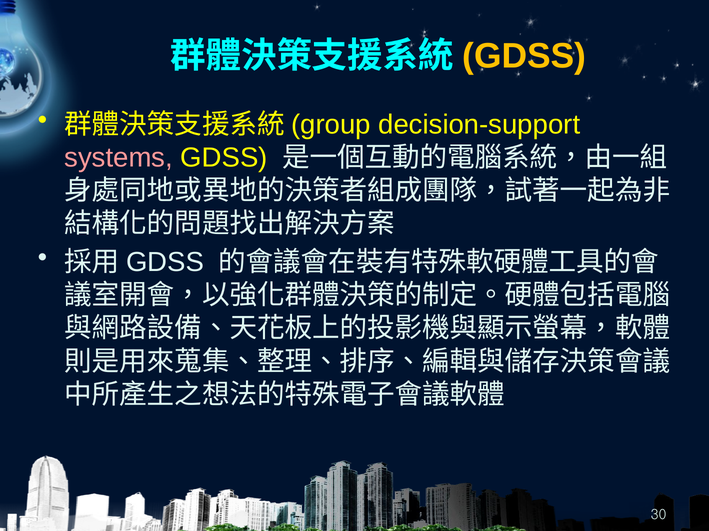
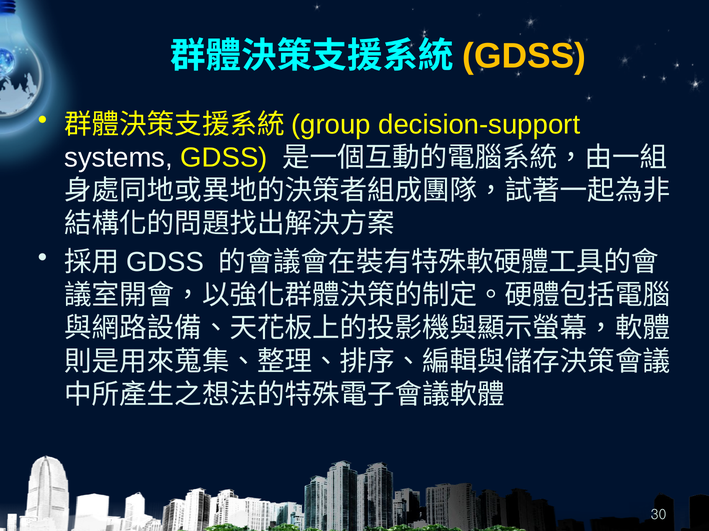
systems colour: pink -> white
